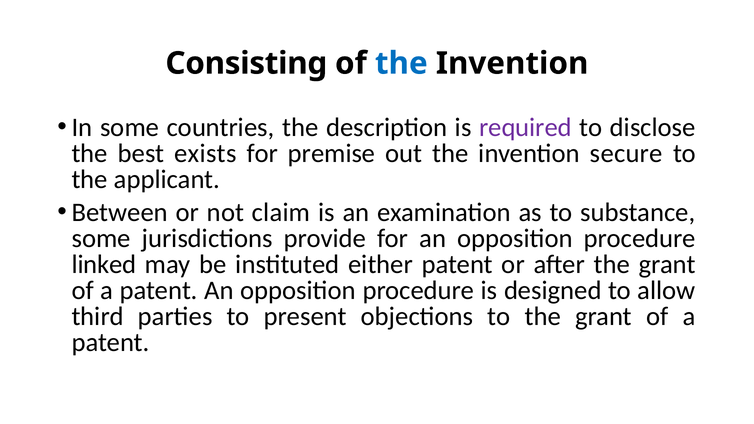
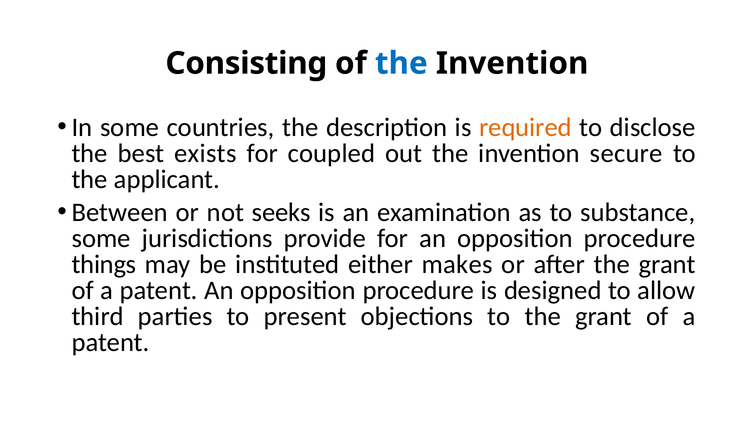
required colour: purple -> orange
premise: premise -> coupled
claim: claim -> seeks
linked: linked -> things
either patent: patent -> makes
